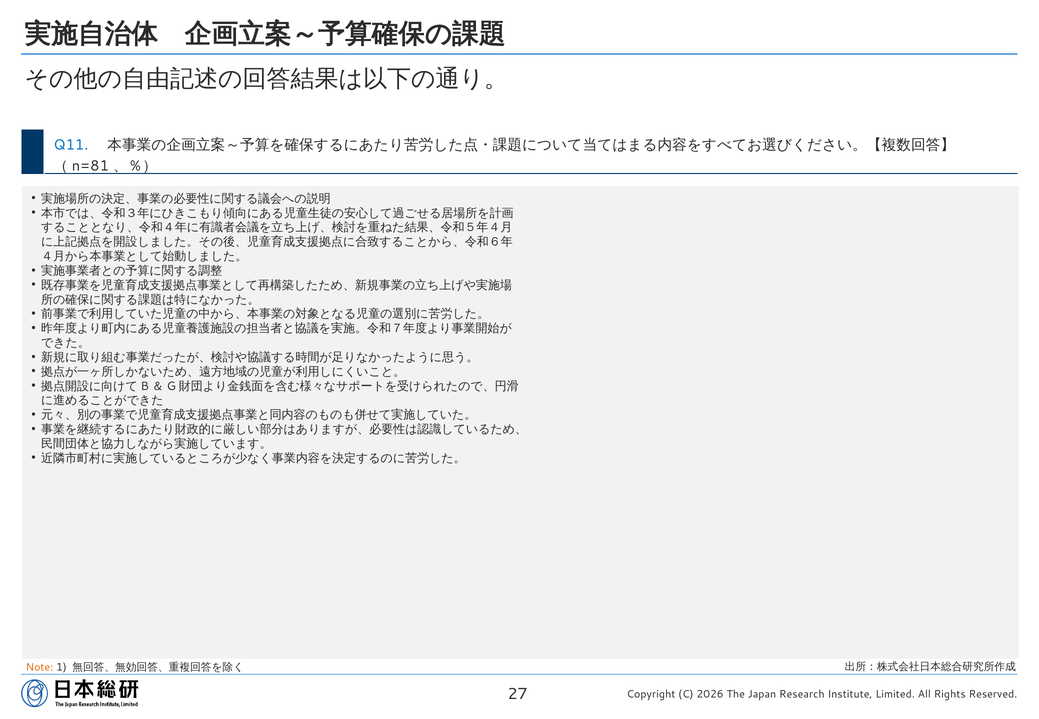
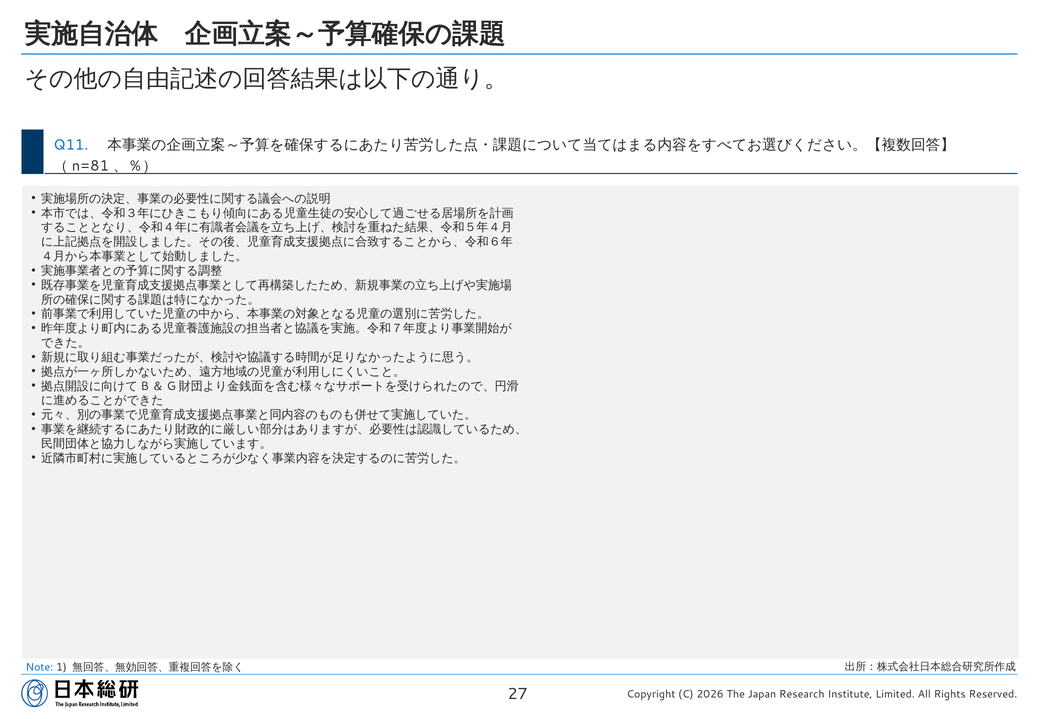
Note colour: orange -> blue
